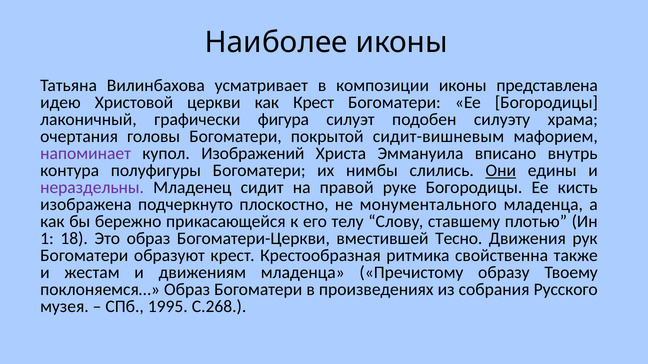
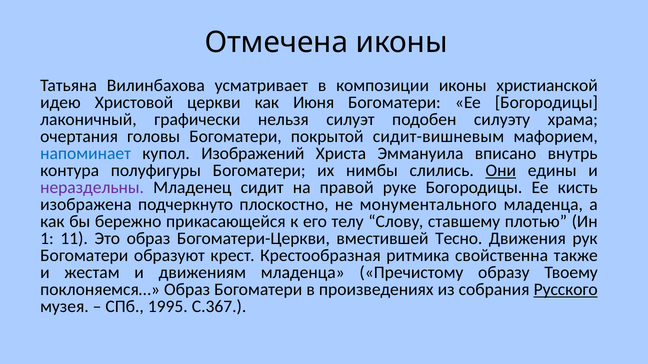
Наиболее: Наиболее -> Отмечена
представлена: представлена -> христианской
как Крест: Крест -> Июня
фигура: фигура -> нельзя
напоминает colour: purple -> blue
18: 18 -> 11
Русского underline: none -> present
С.268: С.268 -> С.367
